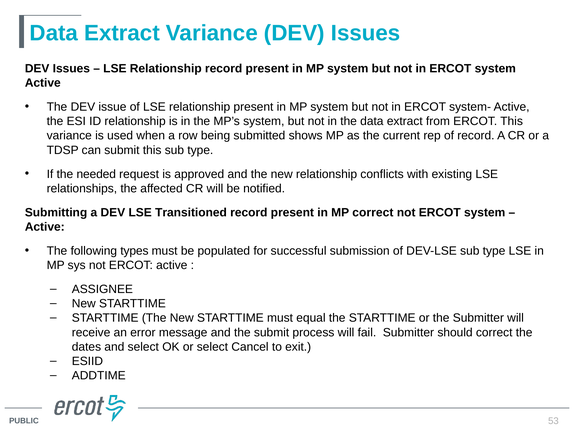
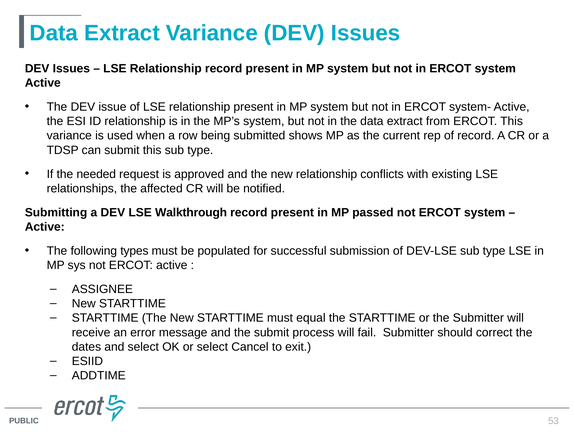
Transitioned: Transitioned -> Walkthrough
MP correct: correct -> passed
